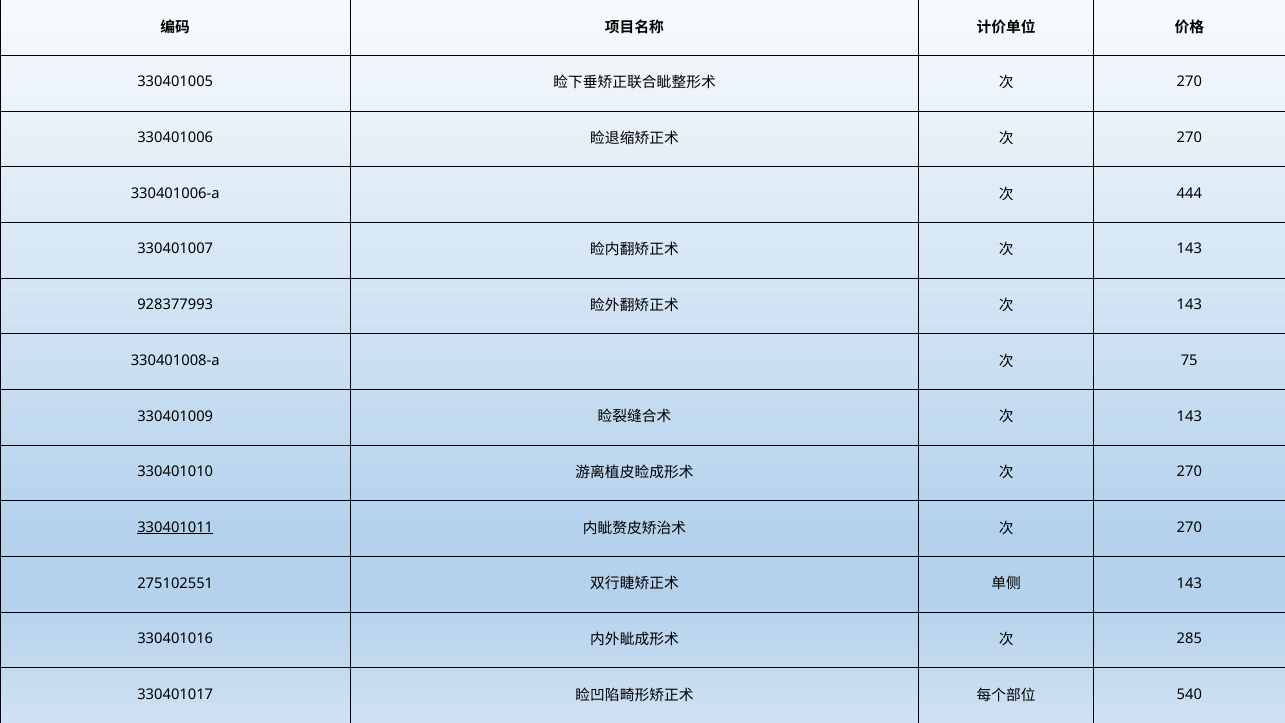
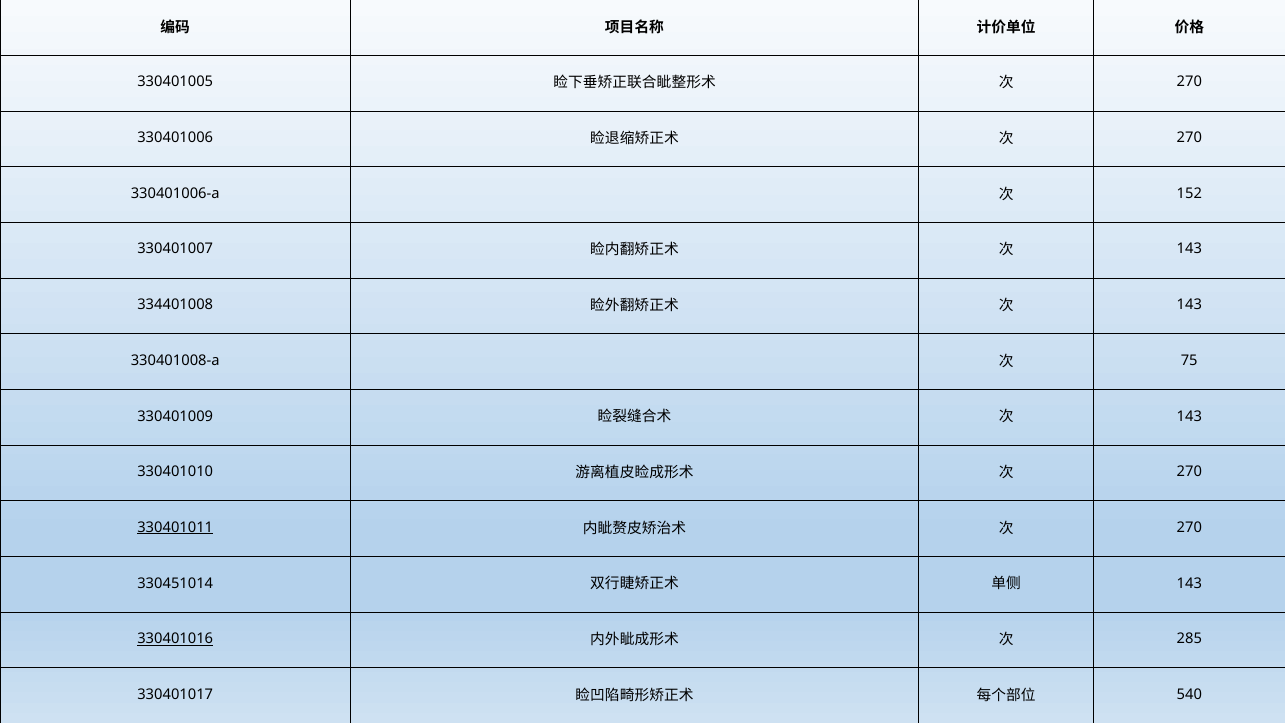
444: 444 -> 152
928377993: 928377993 -> 334401008
275102551: 275102551 -> 330451014
330401016 underline: none -> present
